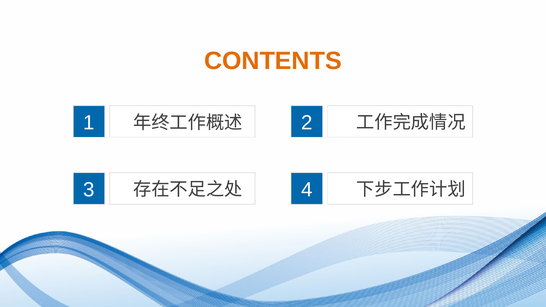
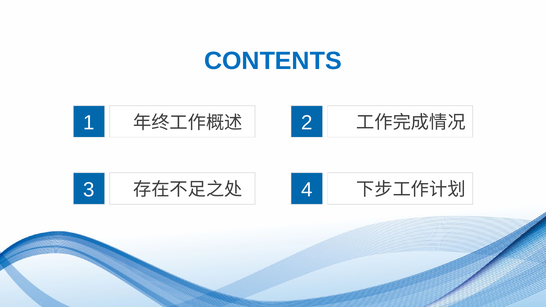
CONTENTS colour: orange -> blue
